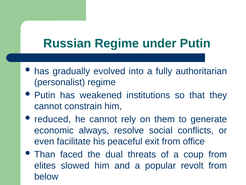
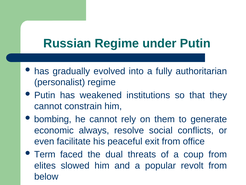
reduced: reduced -> bombing
Than: Than -> Term
